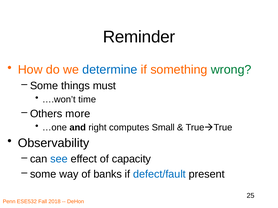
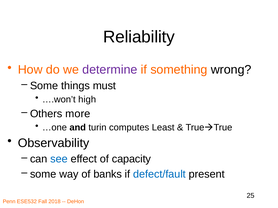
Reminder: Reminder -> Reliability
determine colour: blue -> purple
wrong colour: green -> black
time: time -> high
right: right -> turin
Small: Small -> Least
